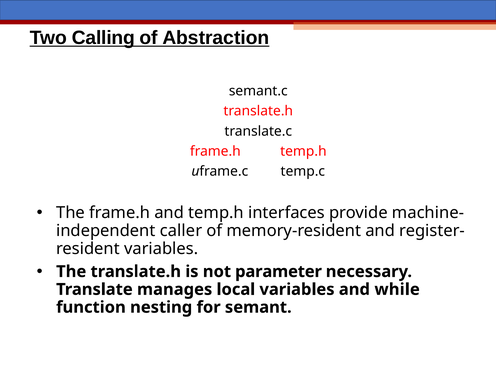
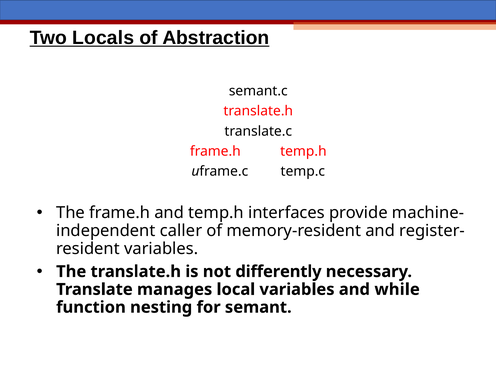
Calling: Calling -> Locals
parameter: parameter -> differently
